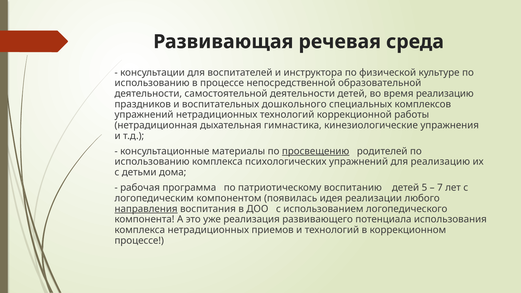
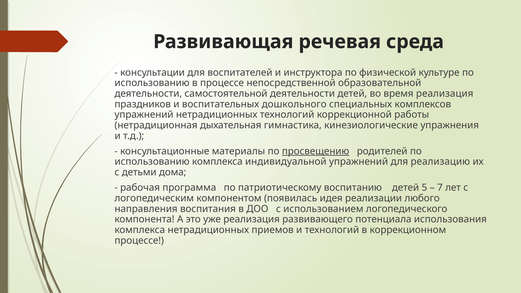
время реализацию: реализацию -> реализация
психологических: психологических -> индивидуальной
направления underline: present -> none
